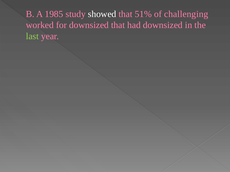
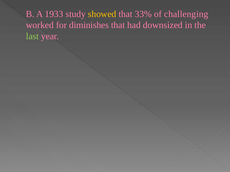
1985: 1985 -> 1933
showed colour: white -> yellow
51%: 51% -> 33%
for downsized: downsized -> diminishes
